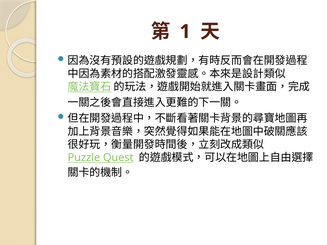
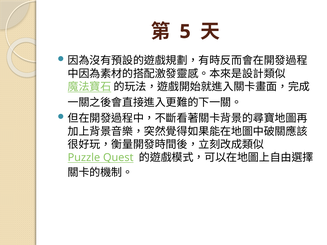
1: 1 -> 5
